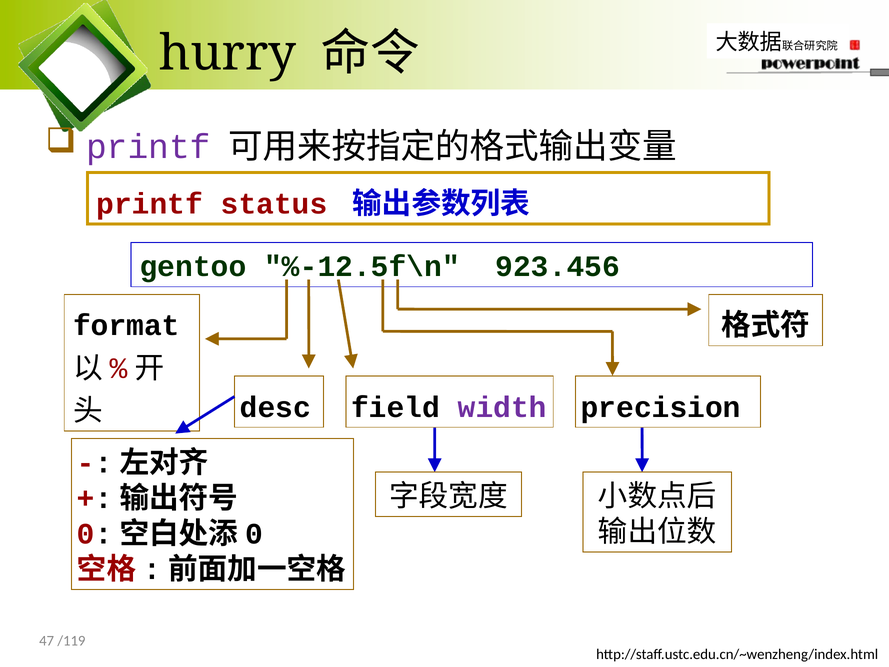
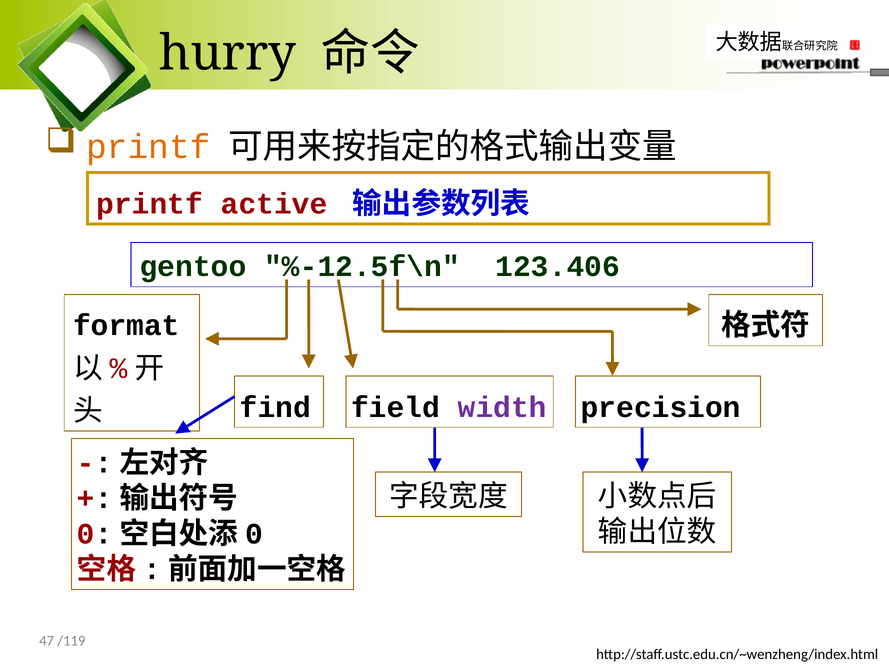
printf at (148, 147) colour: purple -> orange
status: status -> active
923.456: 923.456 -> 123.406
desc: desc -> find
